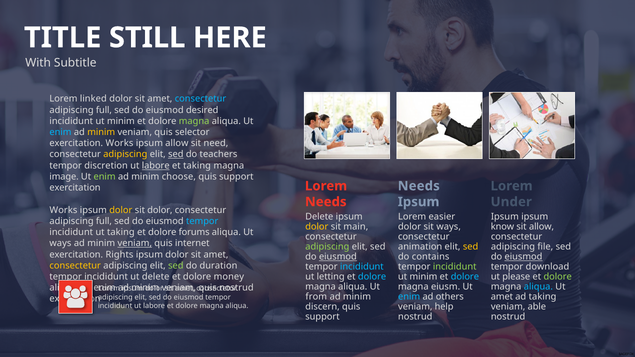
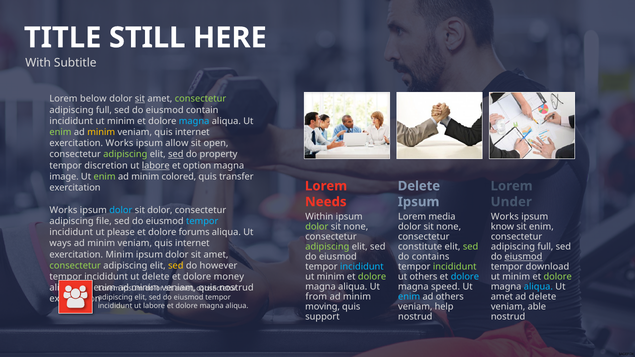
linked: linked -> below
sit at (140, 99) underline: none -> present
consectetur at (200, 99) colour: light blue -> light green
desired: desired -> contain
magna at (194, 121) colour: light green -> light blue
enim at (60, 132) colour: light blue -> light green
selector at (192, 132): selector -> internet
need: need -> open
adipiscing at (125, 155) colour: yellow -> light green
teachers: teachers -> property
et taking: taking -> option
choose: choose -> colored
support at (236, 177): support -> transfer
Needs at (419, 186): Needs -> Delete
dolor at (121, 210) colour: yellow -> light blue
Delete at (319, 217): Delete -> Within
easier: easier -> media
Ipsum at (505, 217): Ipsum -> Works
full at (104, 221): full -> file
dolor at (317, 227) colour: yellow -> light green
main at (356, 227): main -> none
ways at (449, 227): ways -> none
sit allow: allow -> enim
ut taking: taking -> please
veniam at (135, 243) underline: present -> none
animation: animation -> constitute
sed at (471, 247) colour: yellow -> light green
file at (545, 247): file -> full
exercitation Rights: Rights -> Minim
eiusmod at (338, 257) underline: present -> none
consectetur at (75, 266) colour: yellow -> light green
sed at (176, 266) colour: light green -> yellow
duration: duration -> however
letting at (331, 277): letting -> minim
dolore at (372, 277) colour: light blue -> light green
minim at (423, 277): minim -> others
please at (516, 277): please -> minim
eiusm: eiusm -> speed
ad taking: taking -> delete
discern: discern -> moving
